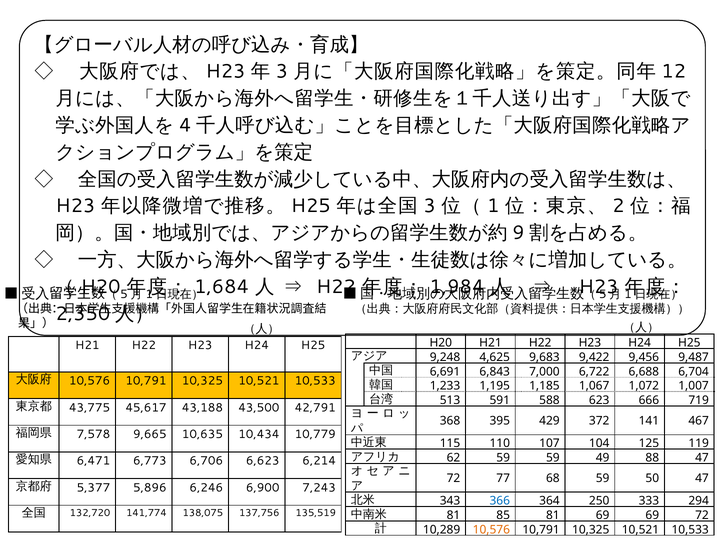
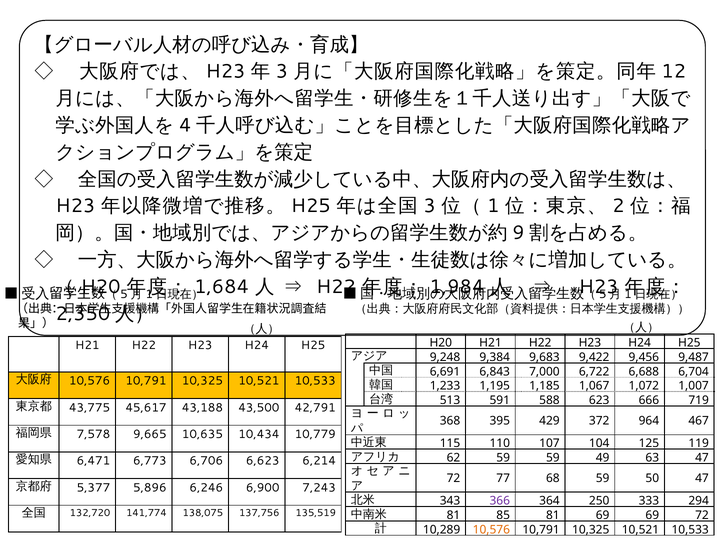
4,625: 4,625 -> 9,384
141: 141 -> 964
88: 88 -> 63
366 colour: blue -> purple
